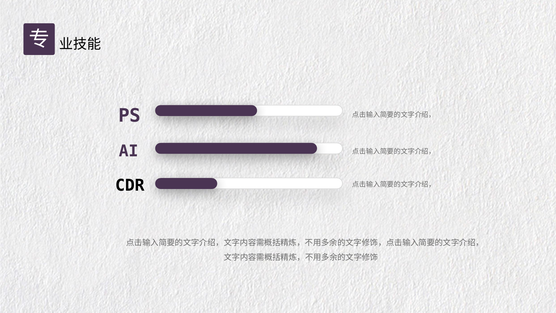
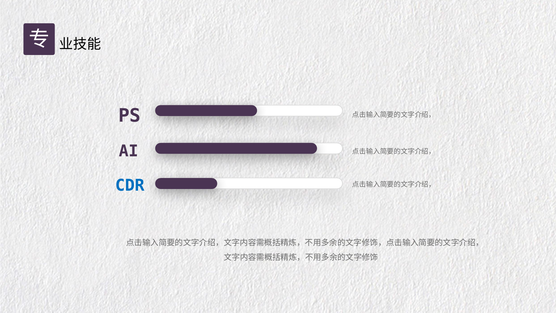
CDR colour: black -> blue
